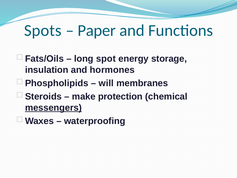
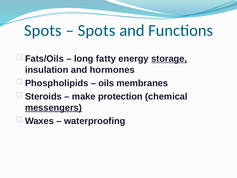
Paper at (97, 30): Paper -> Spots
spot: spot -> fatty
storage underline: none -> present
will: will -> oils
